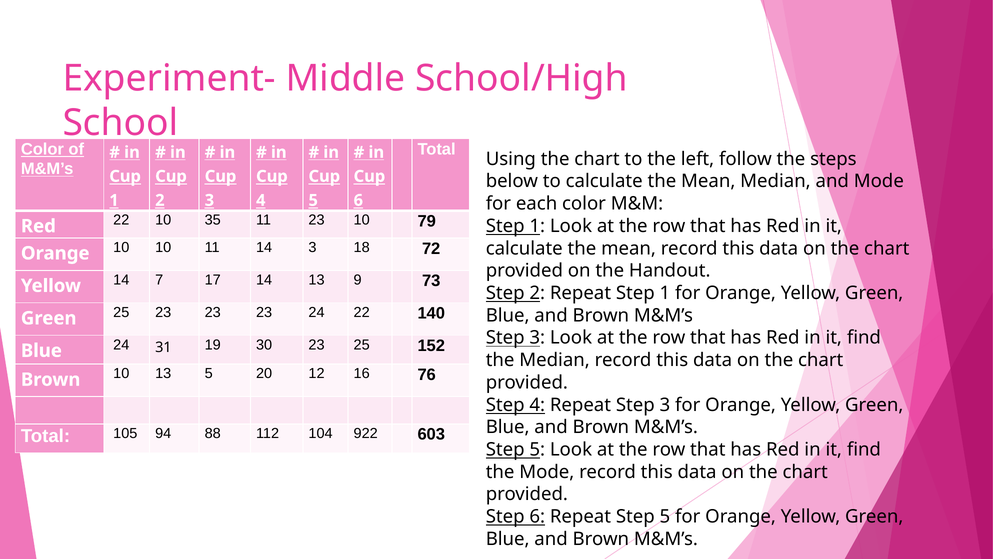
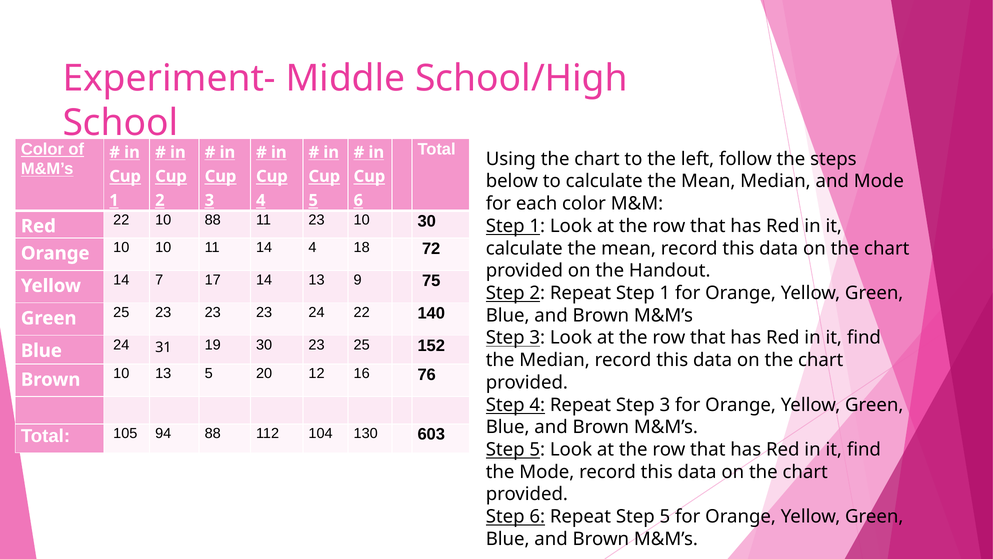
10 35: 35 -> 88
10 79: 79 -> 30
14 3: 3 -> 4
73: 73 -> 75
922: 922 -> 130
